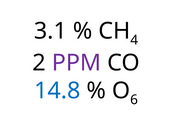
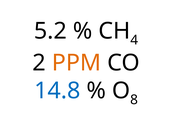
3.1: 3.1 -> 5.2
PPM colour: purple -> orange
6: 6 -> 8
